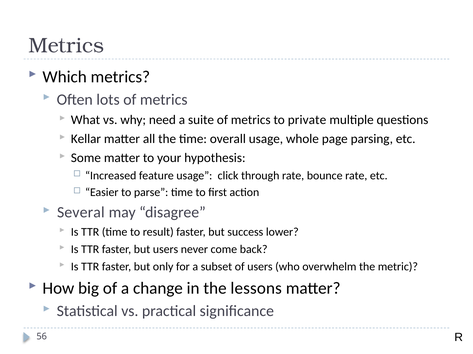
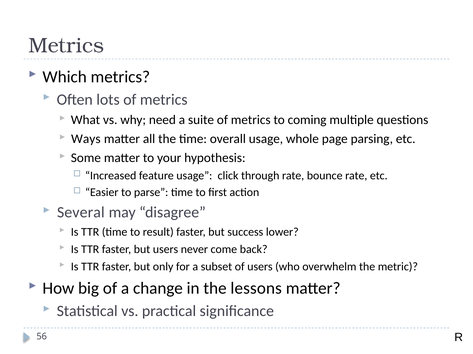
private: private -> coming
Kellar: Kellar -> Ways
